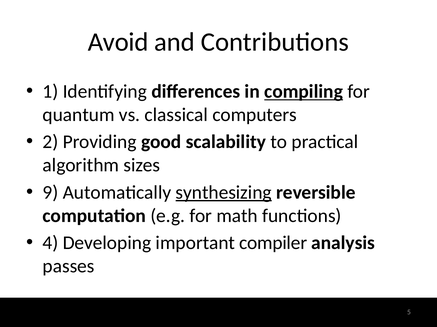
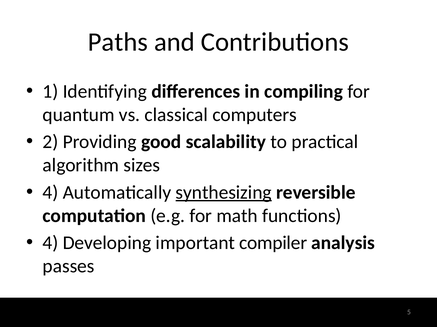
Avoid: Avoid -> Paths
compiling underline: present -> none
9 at (50, 193): 9 -> 4
